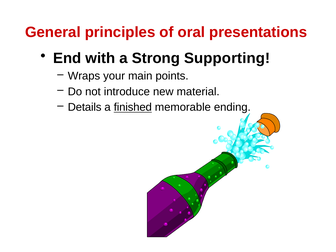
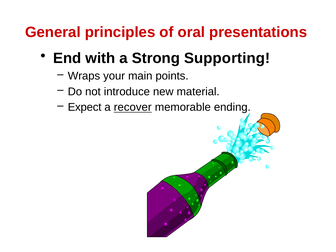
Details: Details -> Expect
finished: finished -> recover
